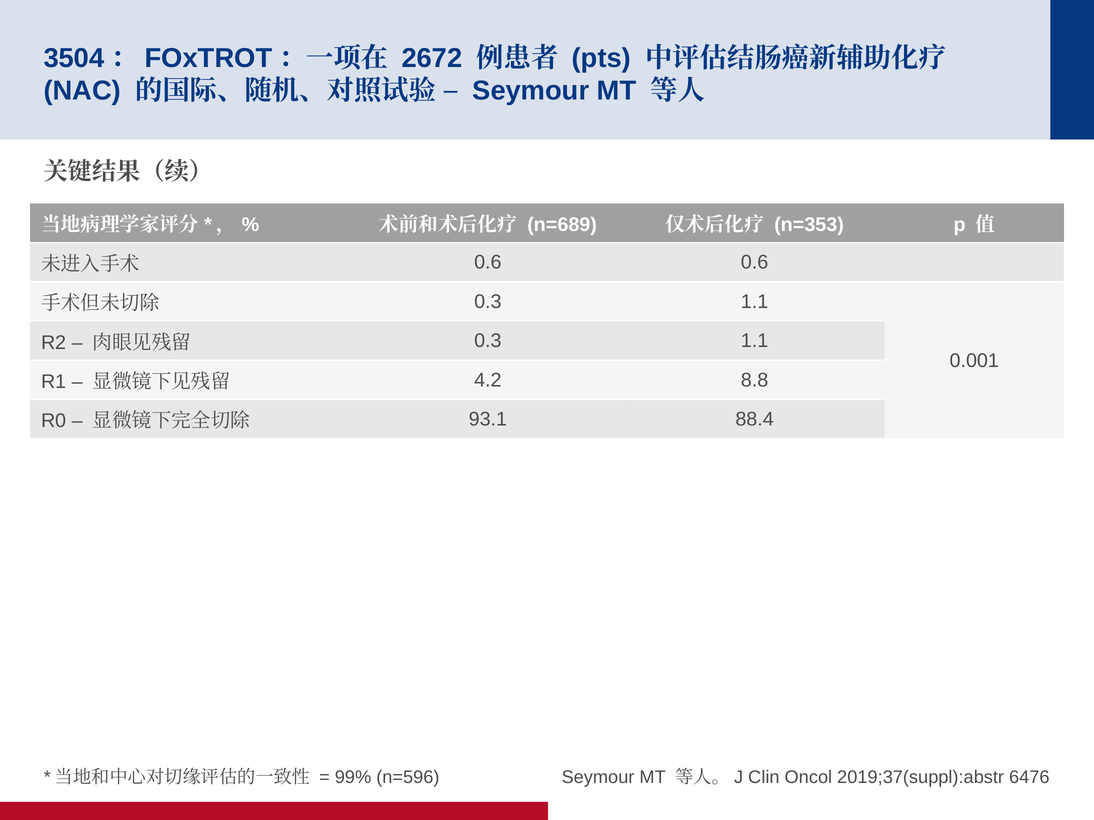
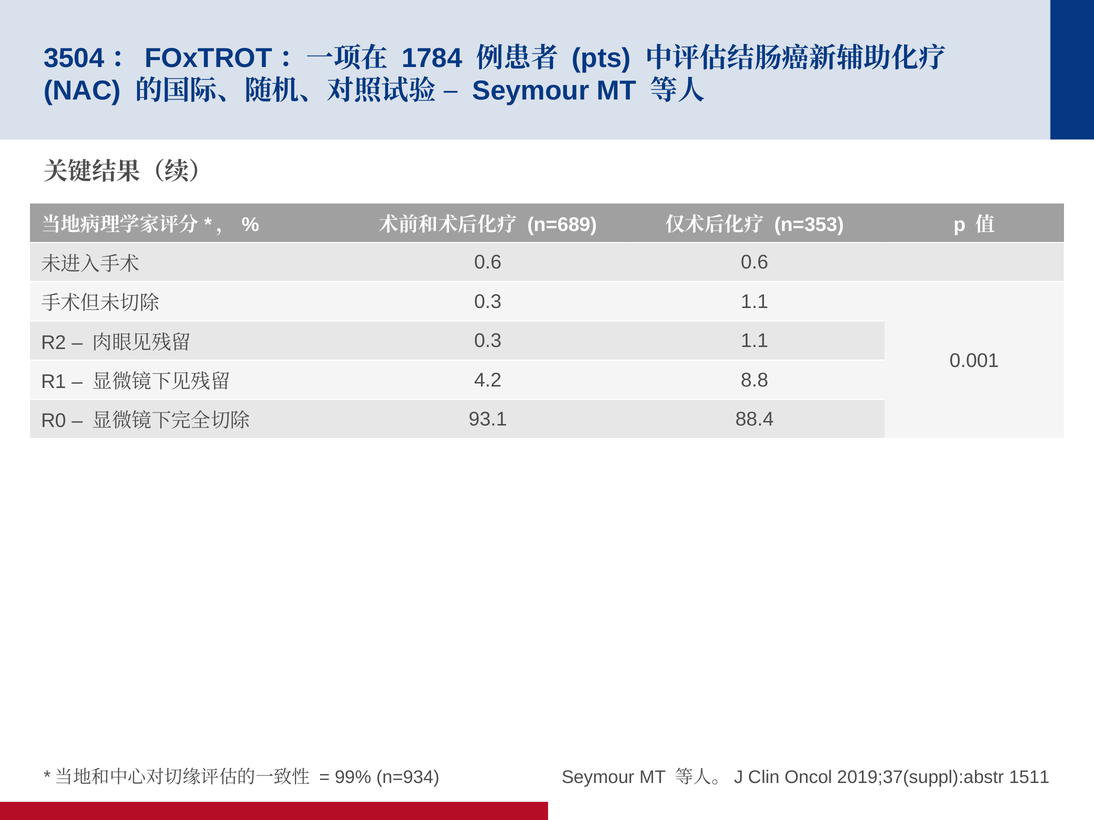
2672: 2672 -> 1784
n=596: n=596 -> n=934
6476: 6476 -> 1511
